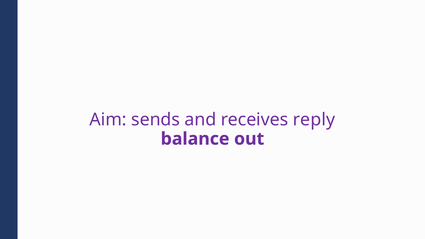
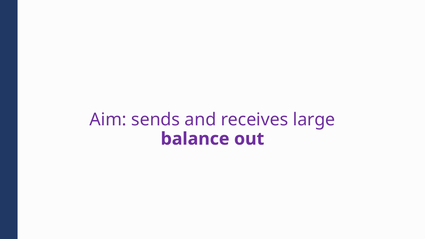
reply: reply -> large
